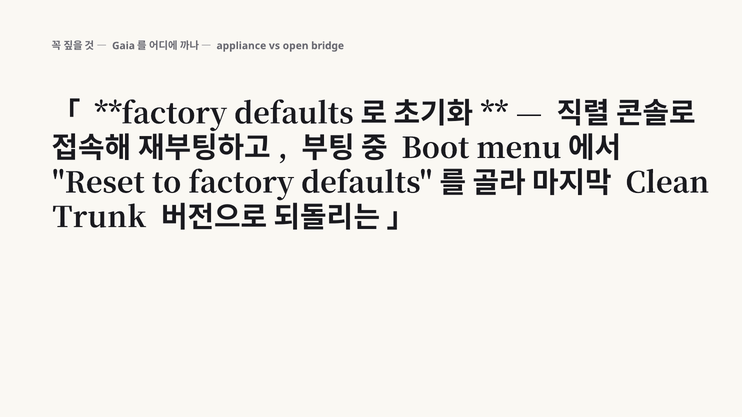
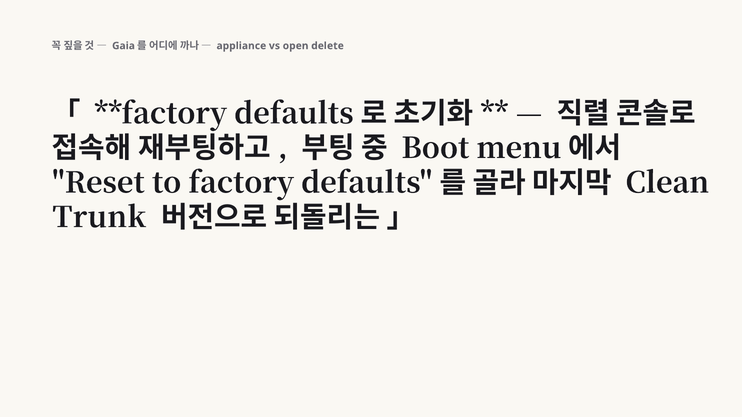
bridge: bridge -> delete
